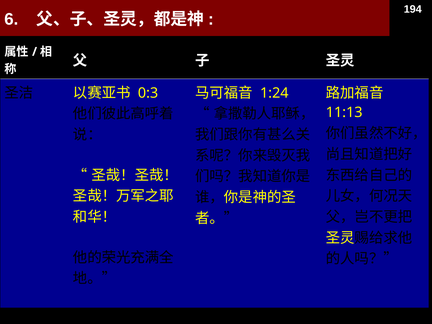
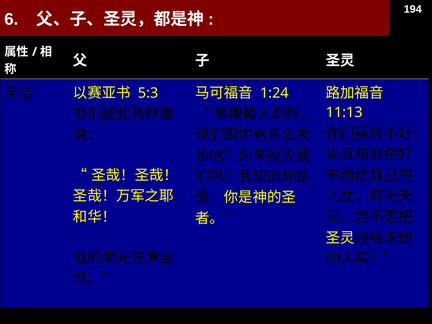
0:3: 0:3 -> 5:3
